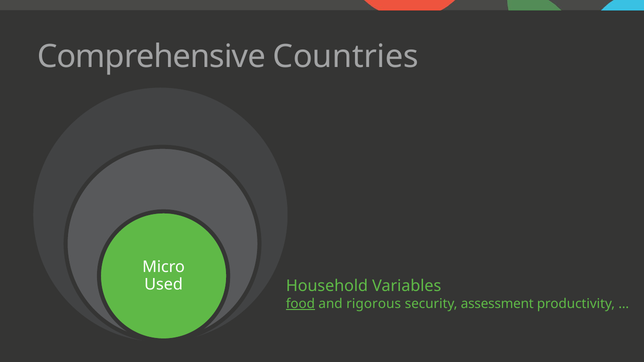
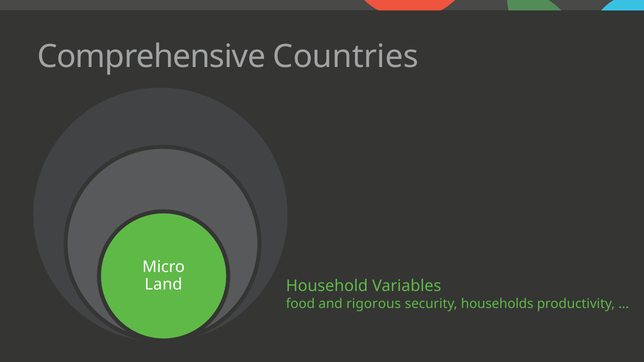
Used: Used -> Land
food underline: present -> none
assessment: assessment -> households
